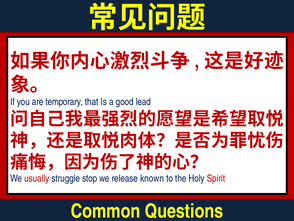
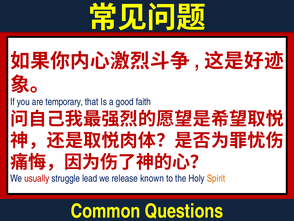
lead: lead -> faith
stop: stop -> lead
Spirit colour: red -> orange
